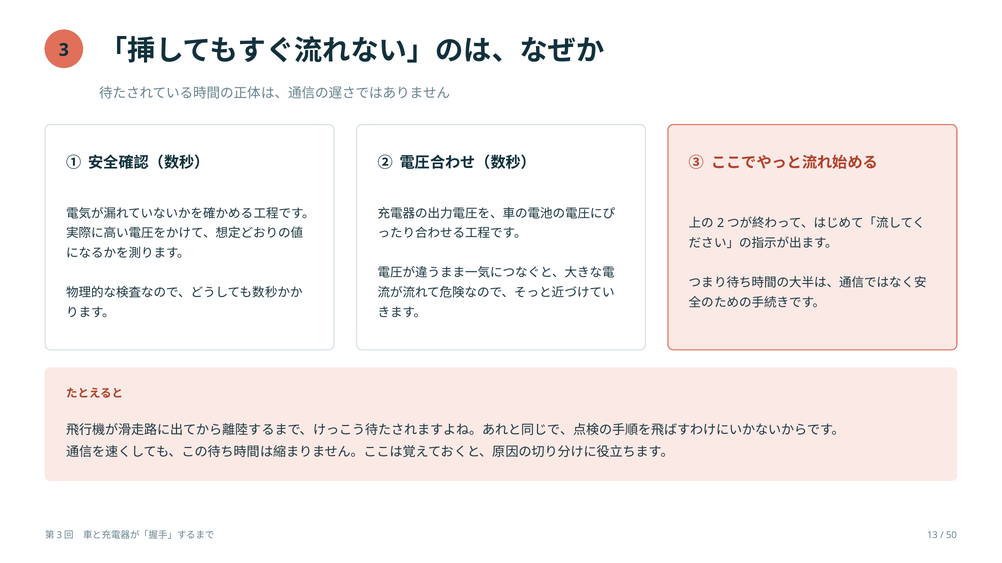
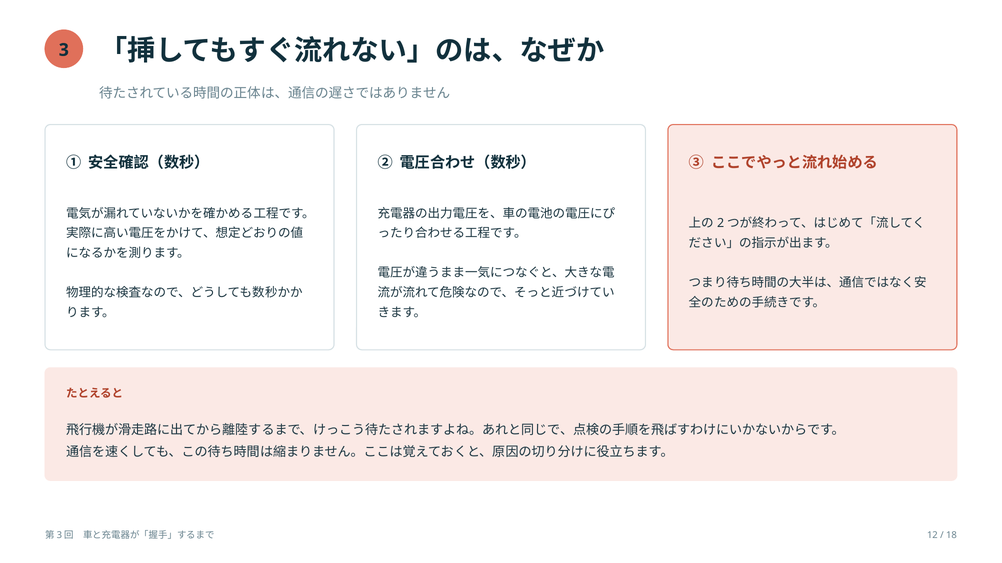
13: 13 -> 12
50: 50 -> 18
